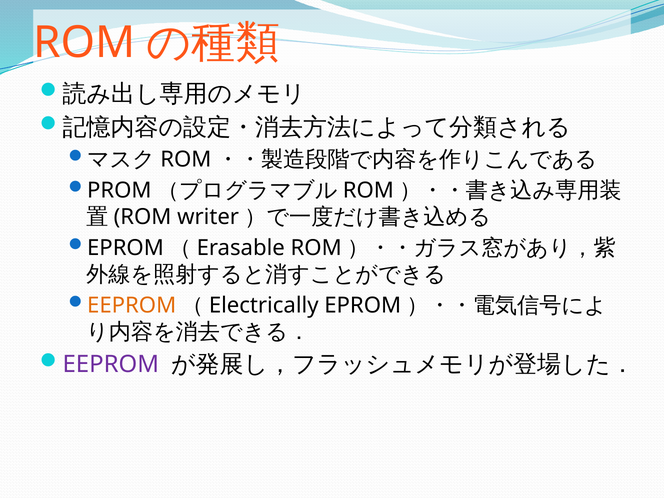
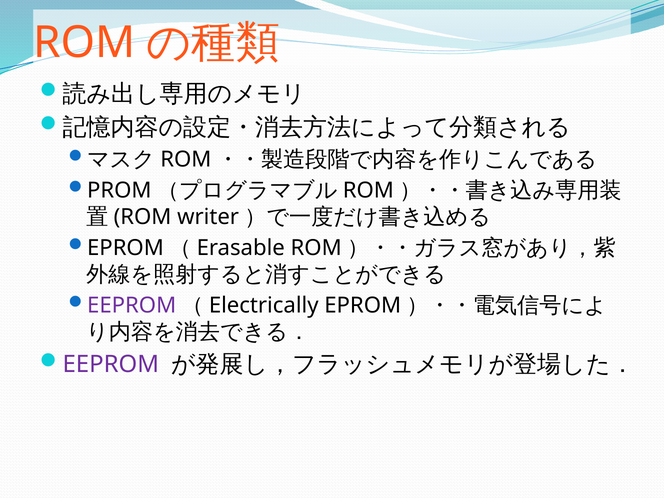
EEPROM at (132, 305) colour: orange -> purple
